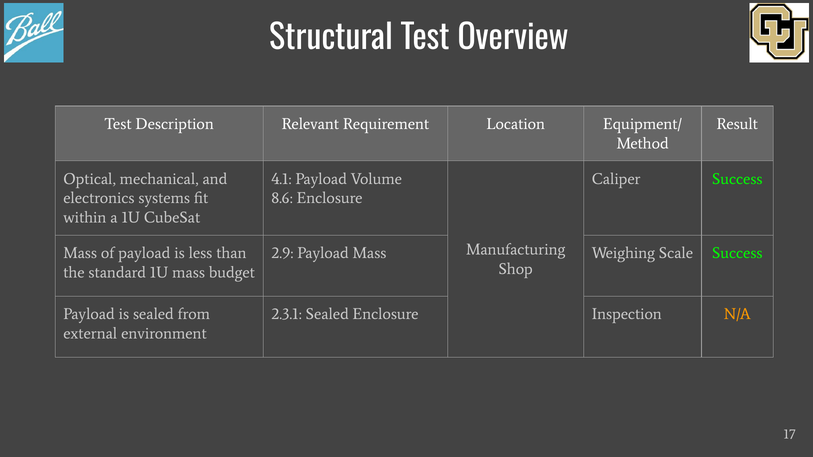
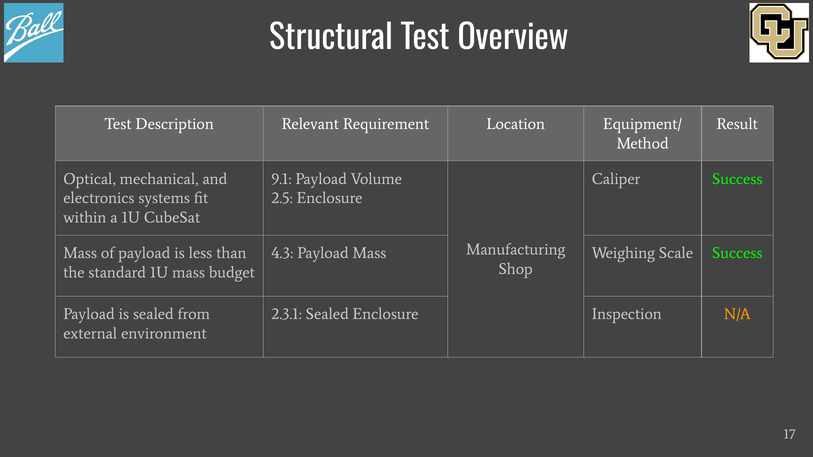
4.1: 4.1 -> 9.1
8.6: 8.6 -> 2.5
2.9: 2.9 -> 4.3
